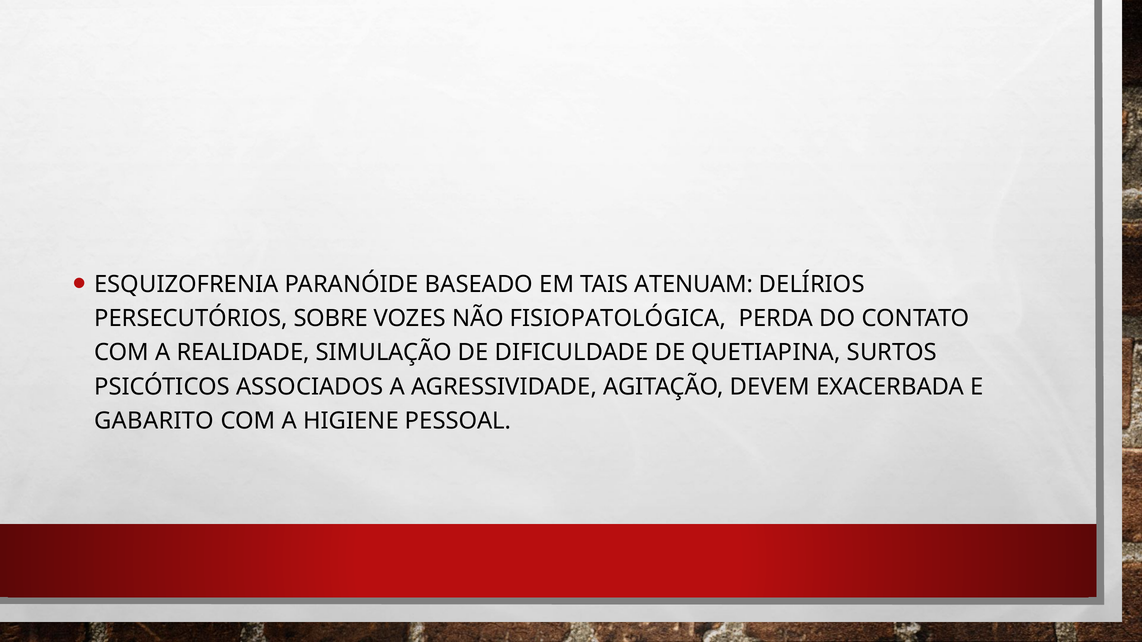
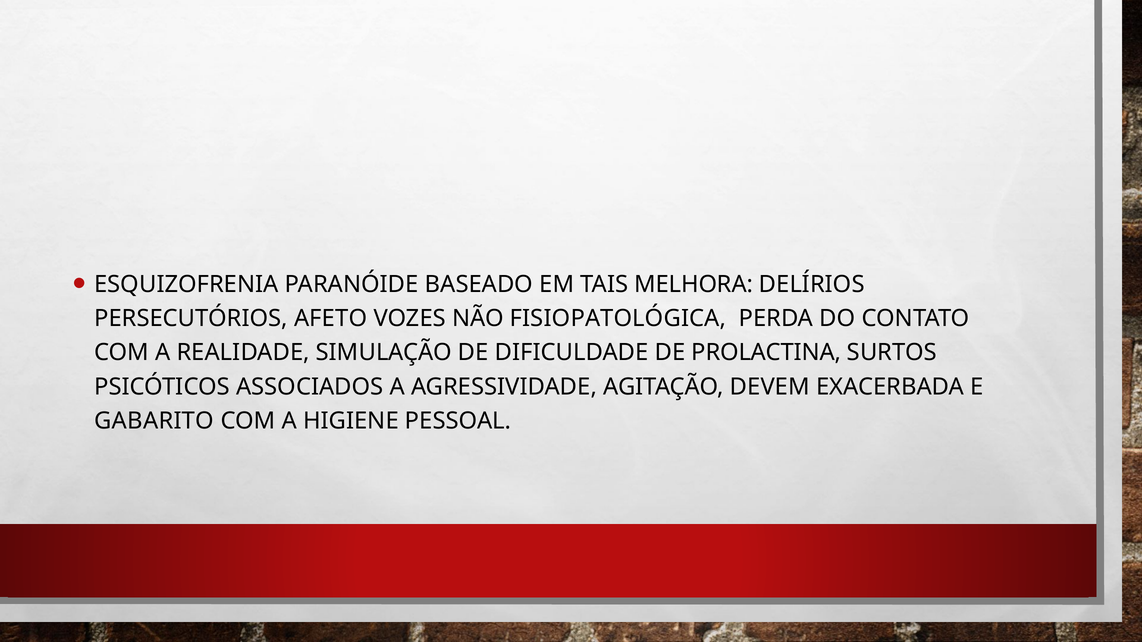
ATENUAM: ATENUAM -> MELHORA
SOBRE: SOBRE -> AFETO
QUETIAPINA: QUETIAPINA -> PROLACTINA
